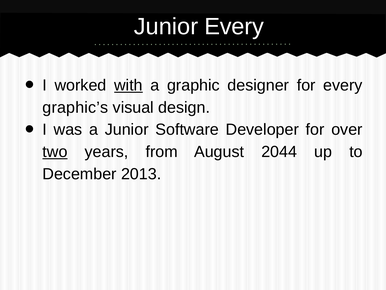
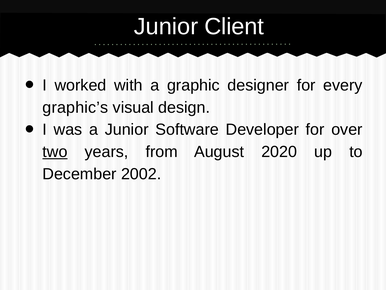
Junior Every: Every -> Client
with underline: present -> none
2044: 2044 -> 2020
2013: 2013 -> 2002
